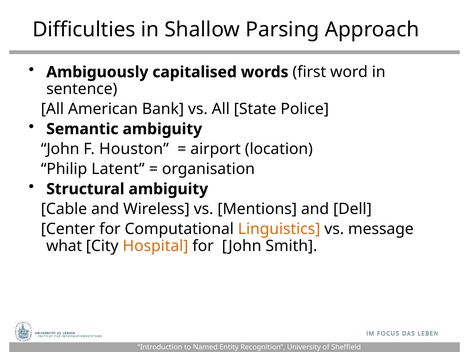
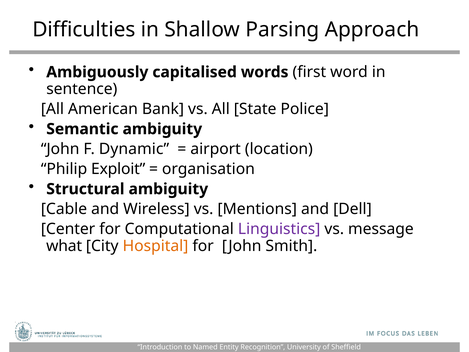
Houston: Houston -> Dynamic
Latent: Latent -> Exploit
Linguistics colour: orange -> purple
